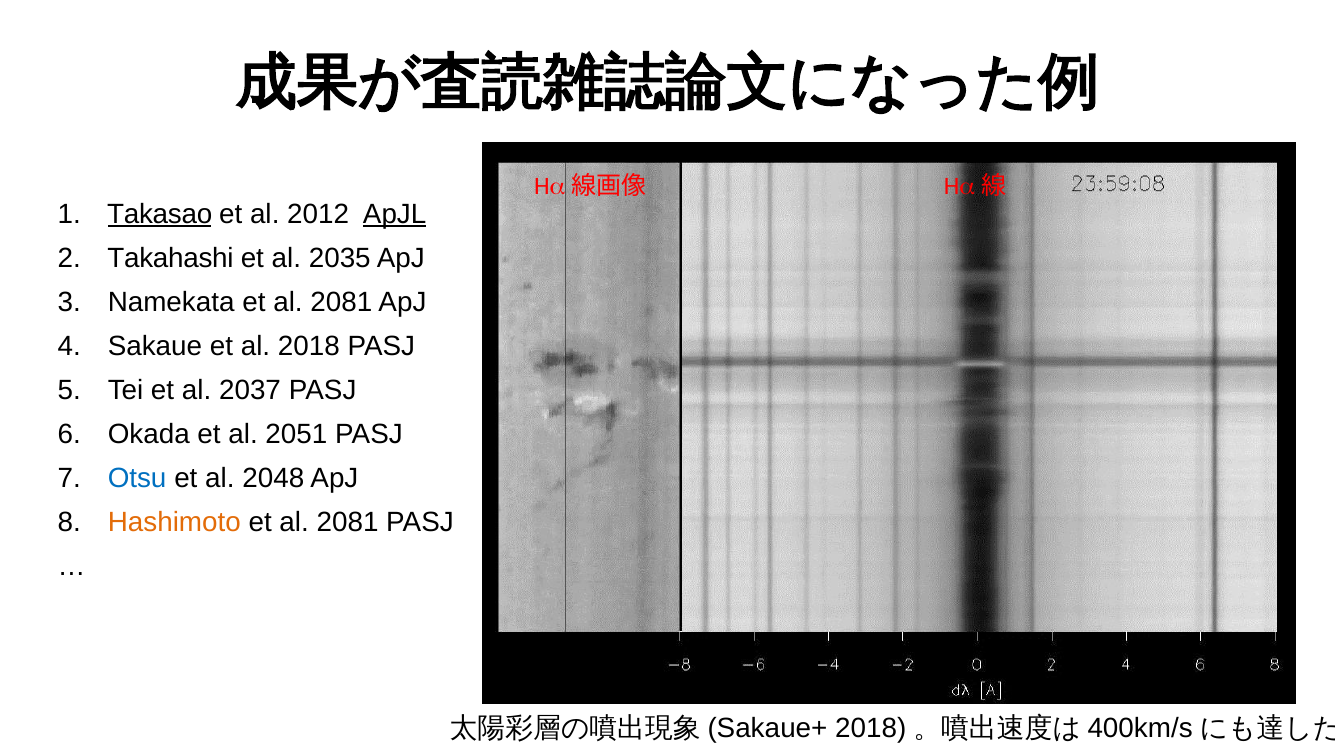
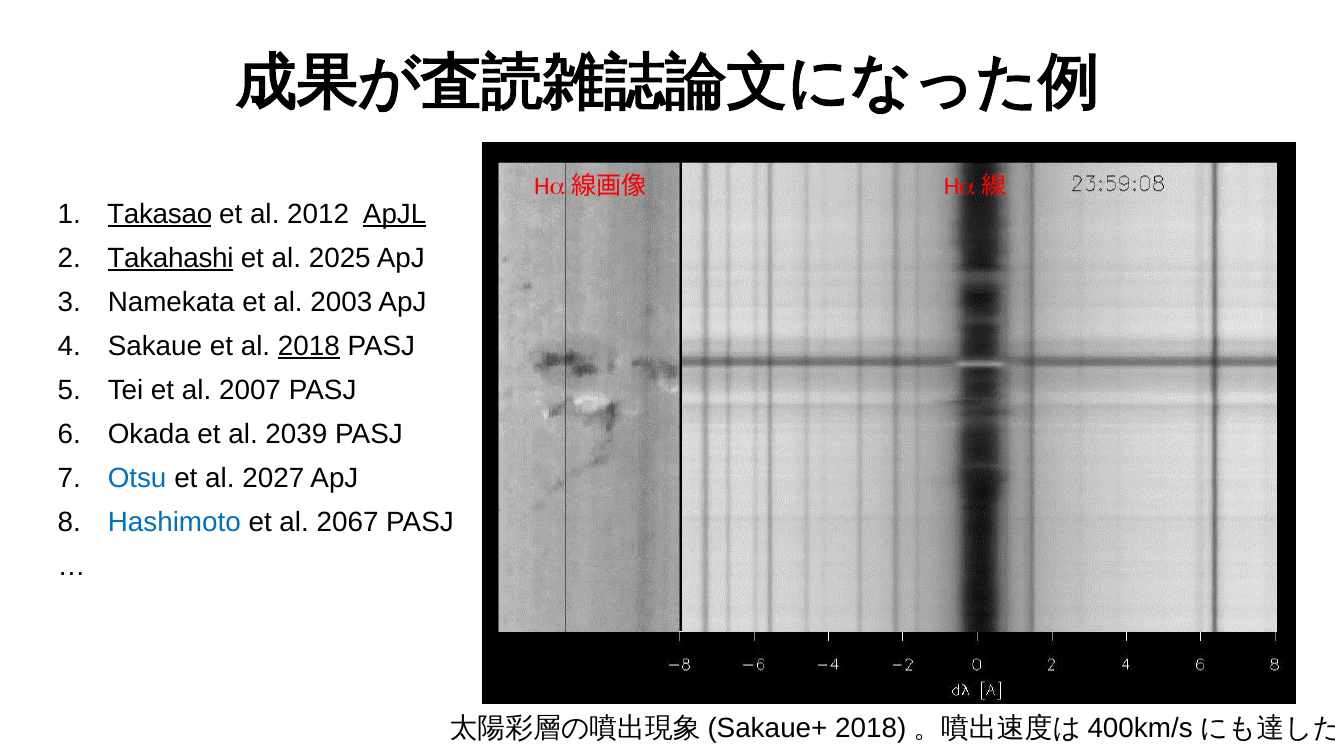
Takahashi underline: none -> present
2035: 2035 -> 2025
Namekata et al 2081: 2081 -> 2003
2018 underline: none -> present
2037: 2037 -> 2007
2051: 2051 -> 2039
2048: 2048 -> 2027
Hashimoto colour: orange -> blue
2081 at (348, 522): 2081 -> 2067
